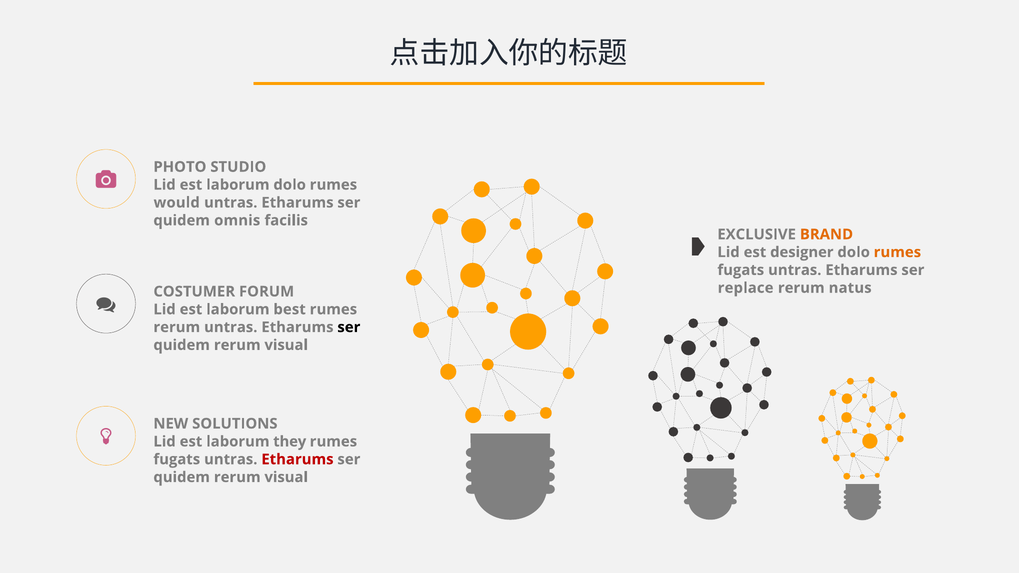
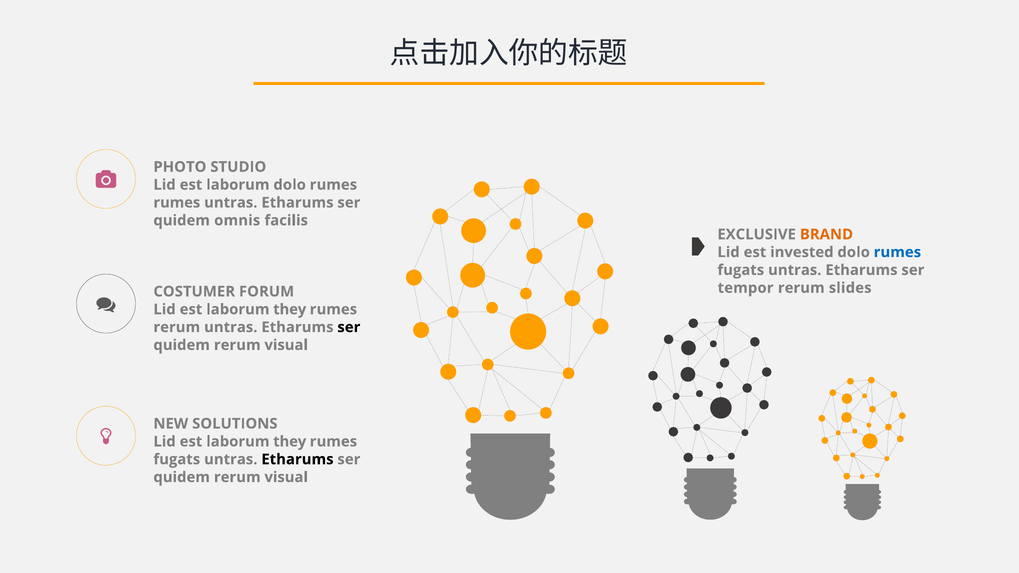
would at (177, 203): would -> rumes
designer: designer -> invested
rumes at (897, 252) colour: orange -> blue
replace: replace -> tempor
natus: natus -> slides
best at (290, 310): best -> they
Etharums at (297, 460) colour: red -> black
